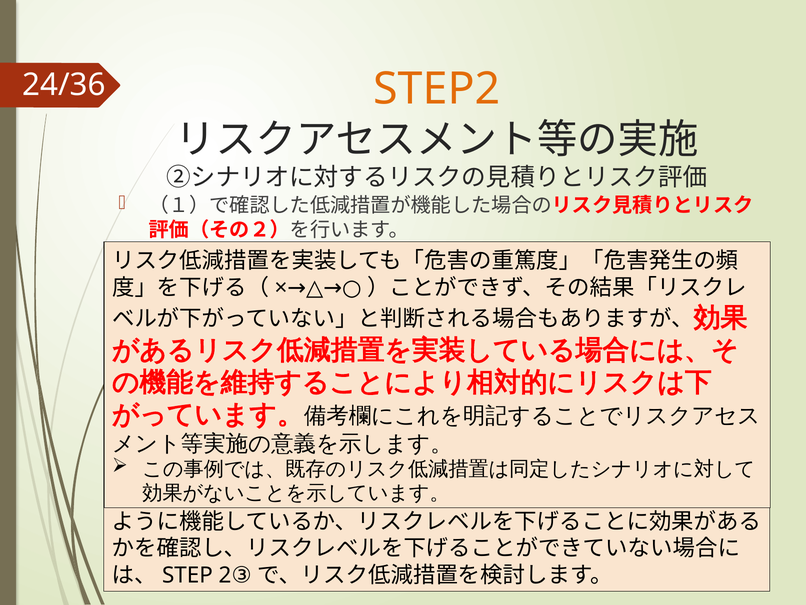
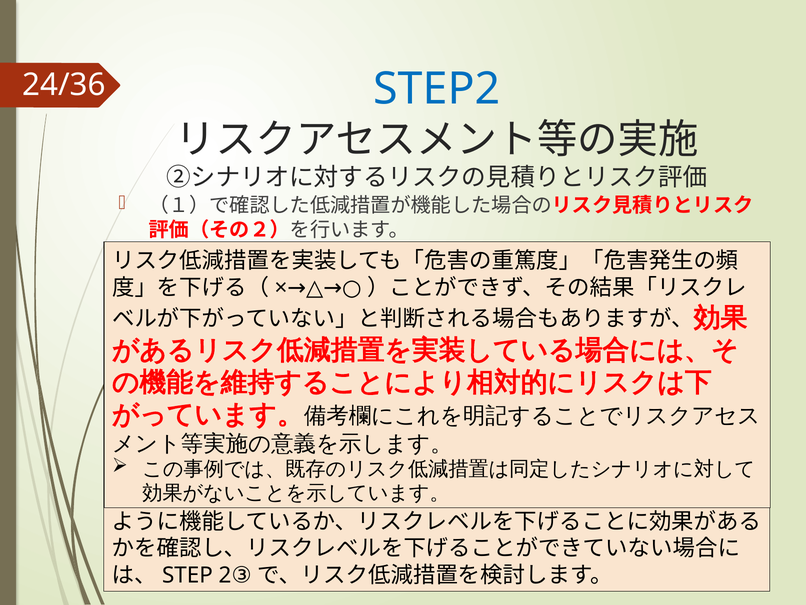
STEP2 colour: orange -> blue
